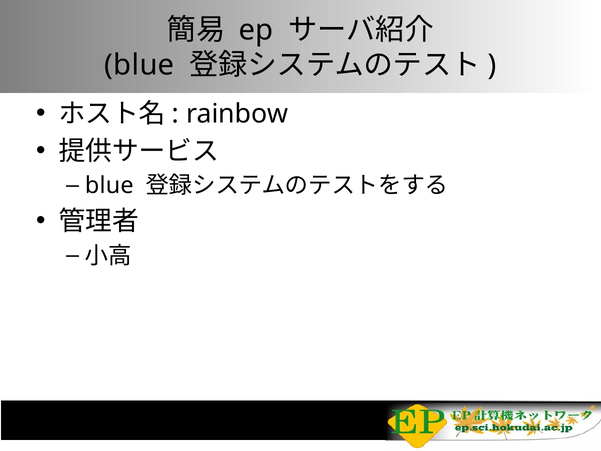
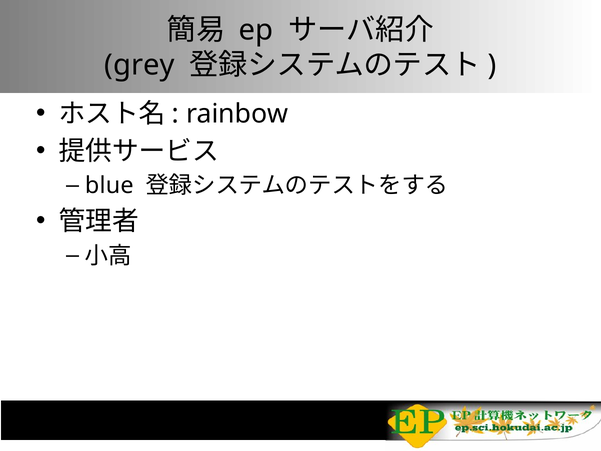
blue at (139, 65): blue -> grey
